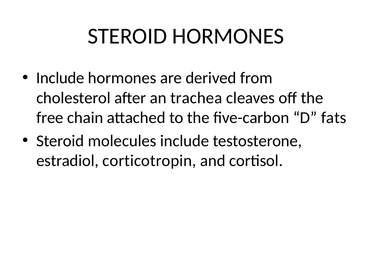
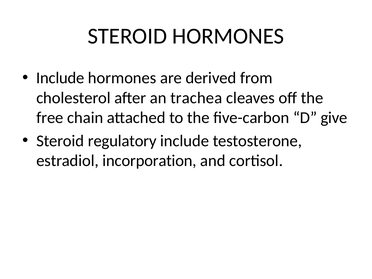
fats: fats -> give
molecules: molecules -> regulatory
corticotropin: corticotropin -> incorporation
